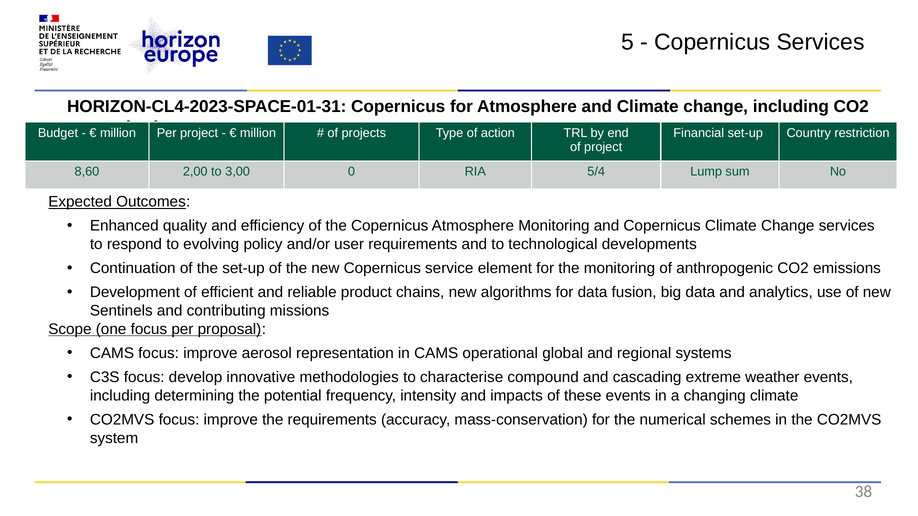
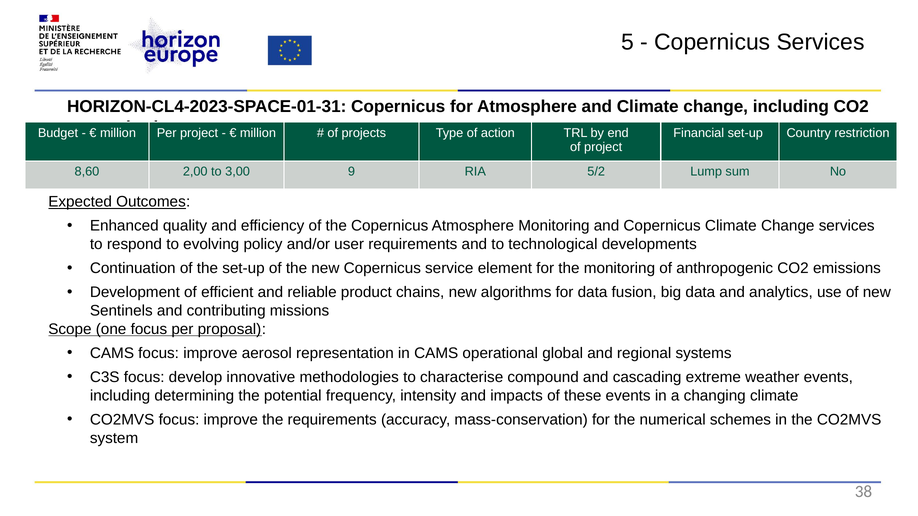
0: 0 -> 9
5/4: 5/4 -> 5/2
